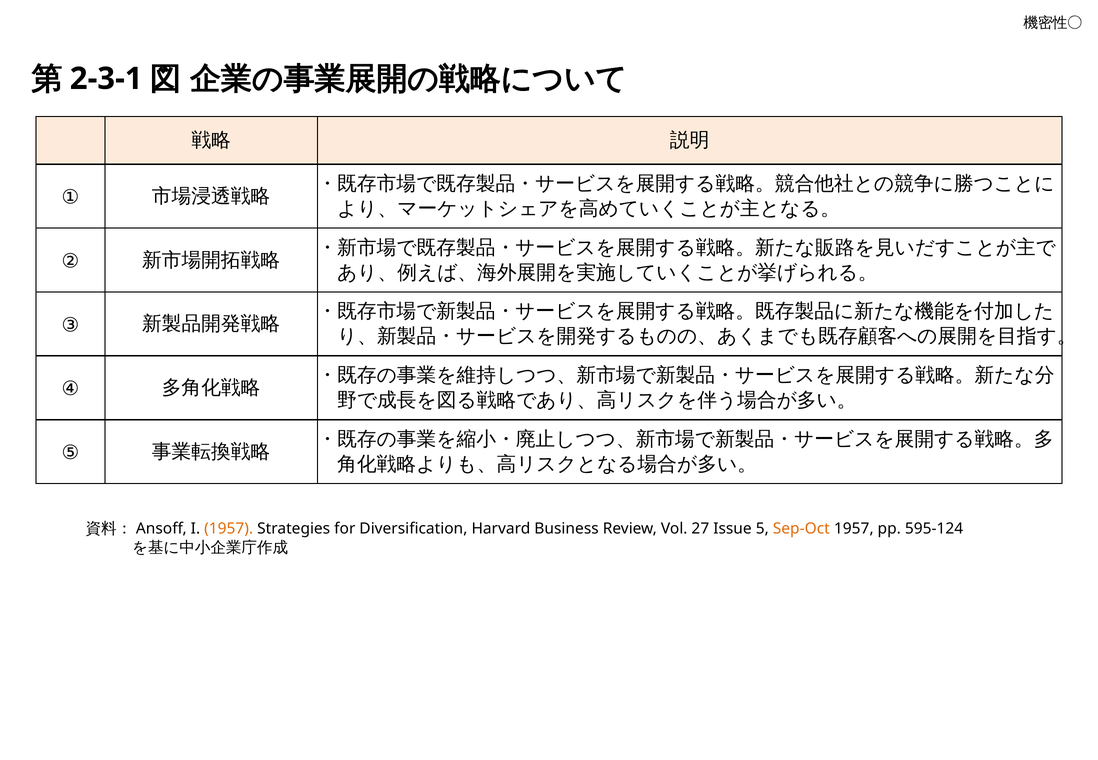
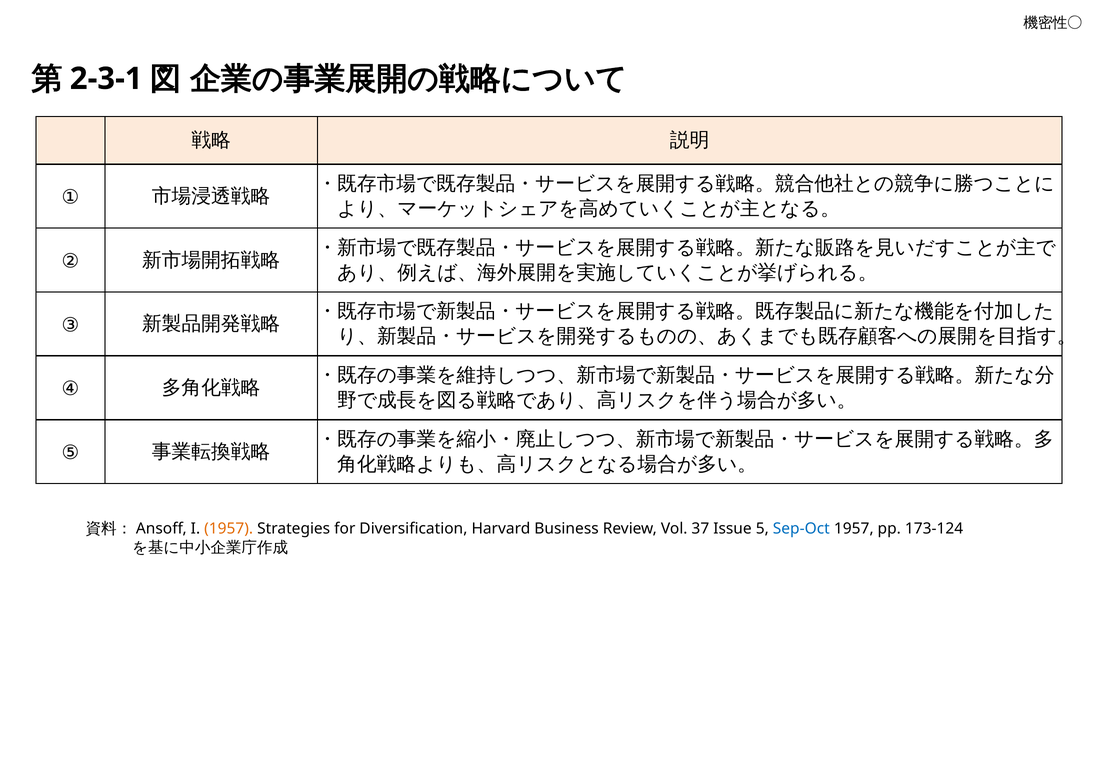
27: 27 -> 37
Sep-Oct colour: orange -> blue
595-124: 595-124 -> 173-124
